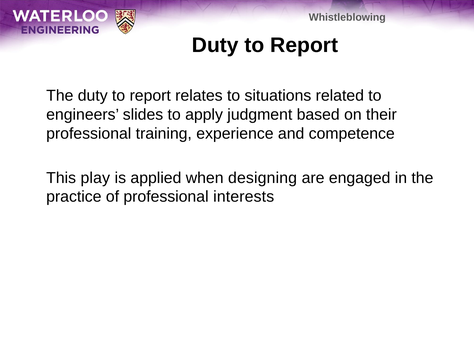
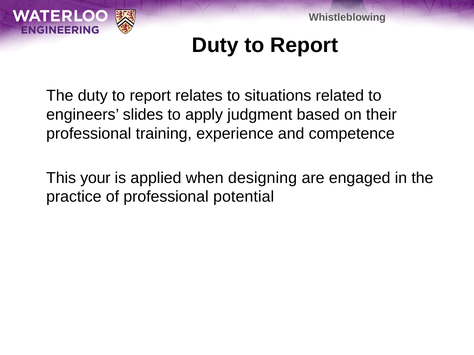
play: play -> your
interests: interests -> potential
